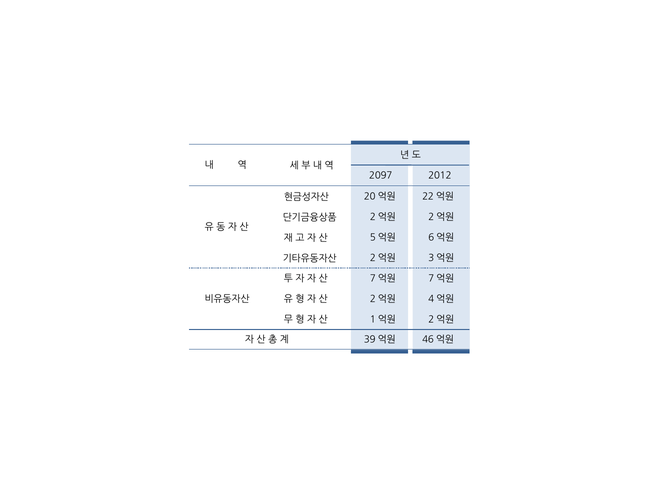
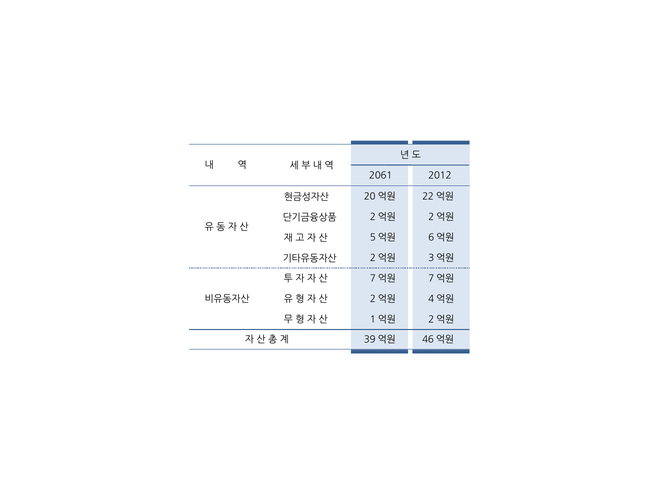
2097: 2097 -> 2061
